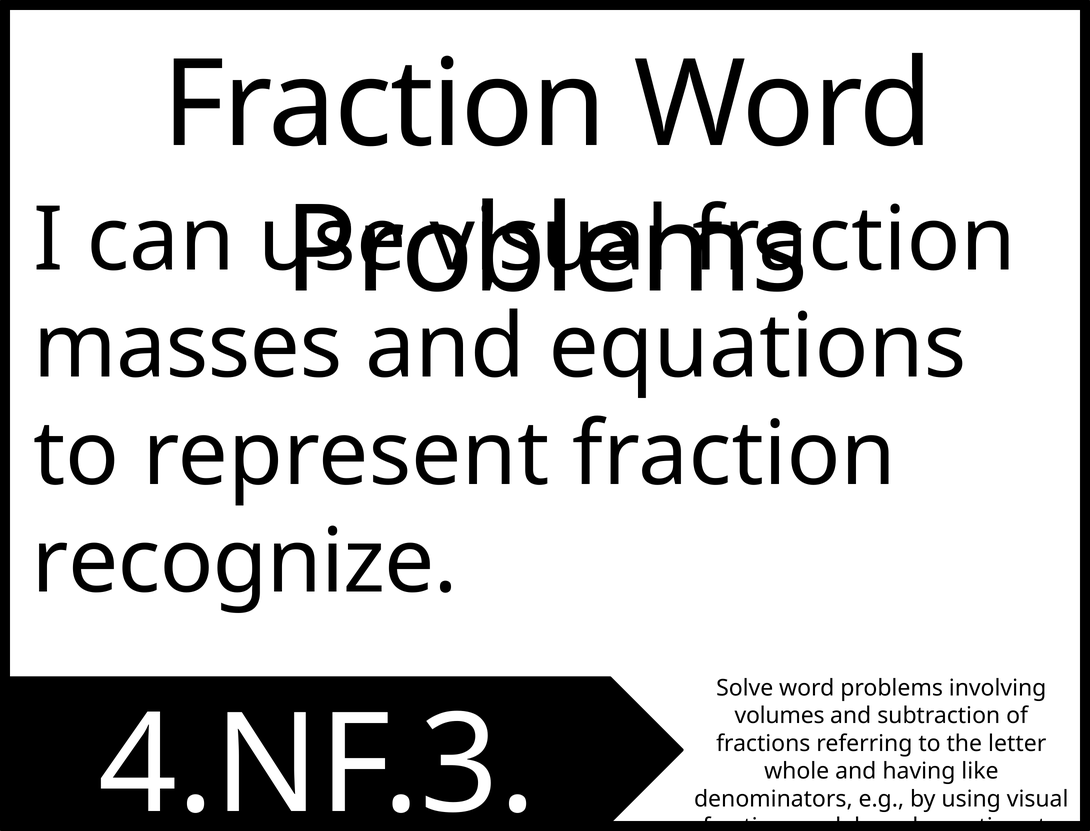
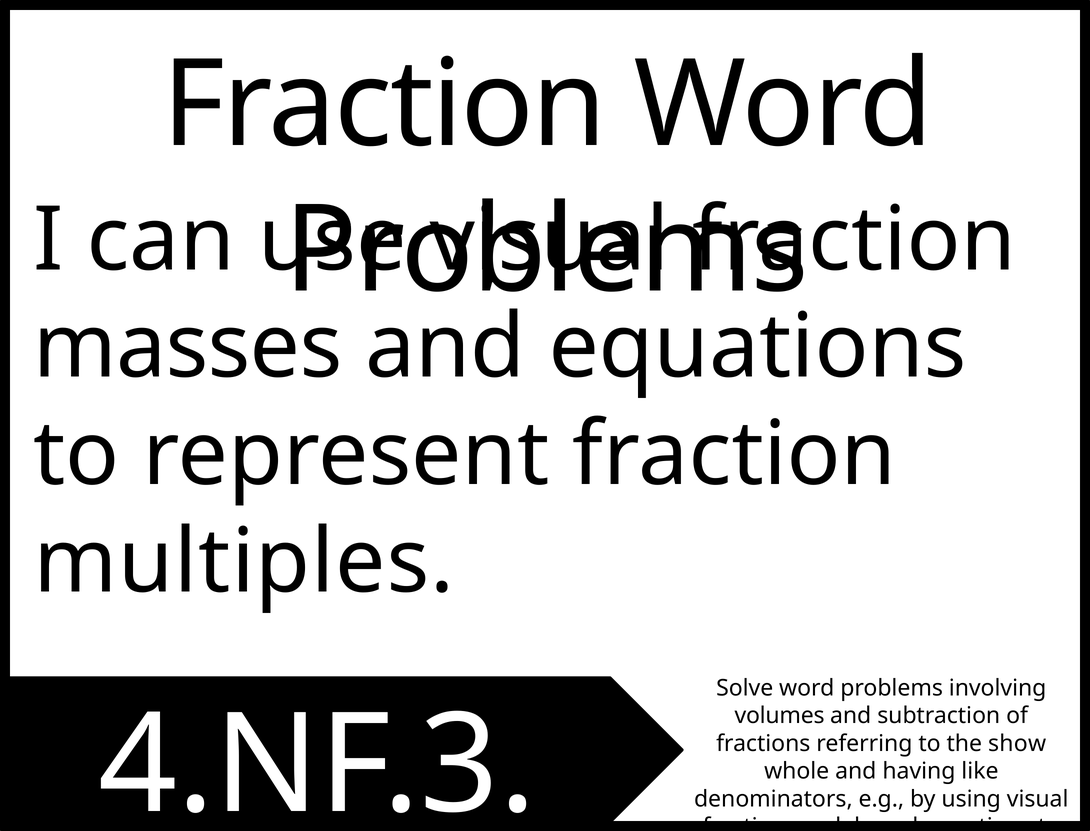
recognize: recognize -> multiples
letter: letter -> show
